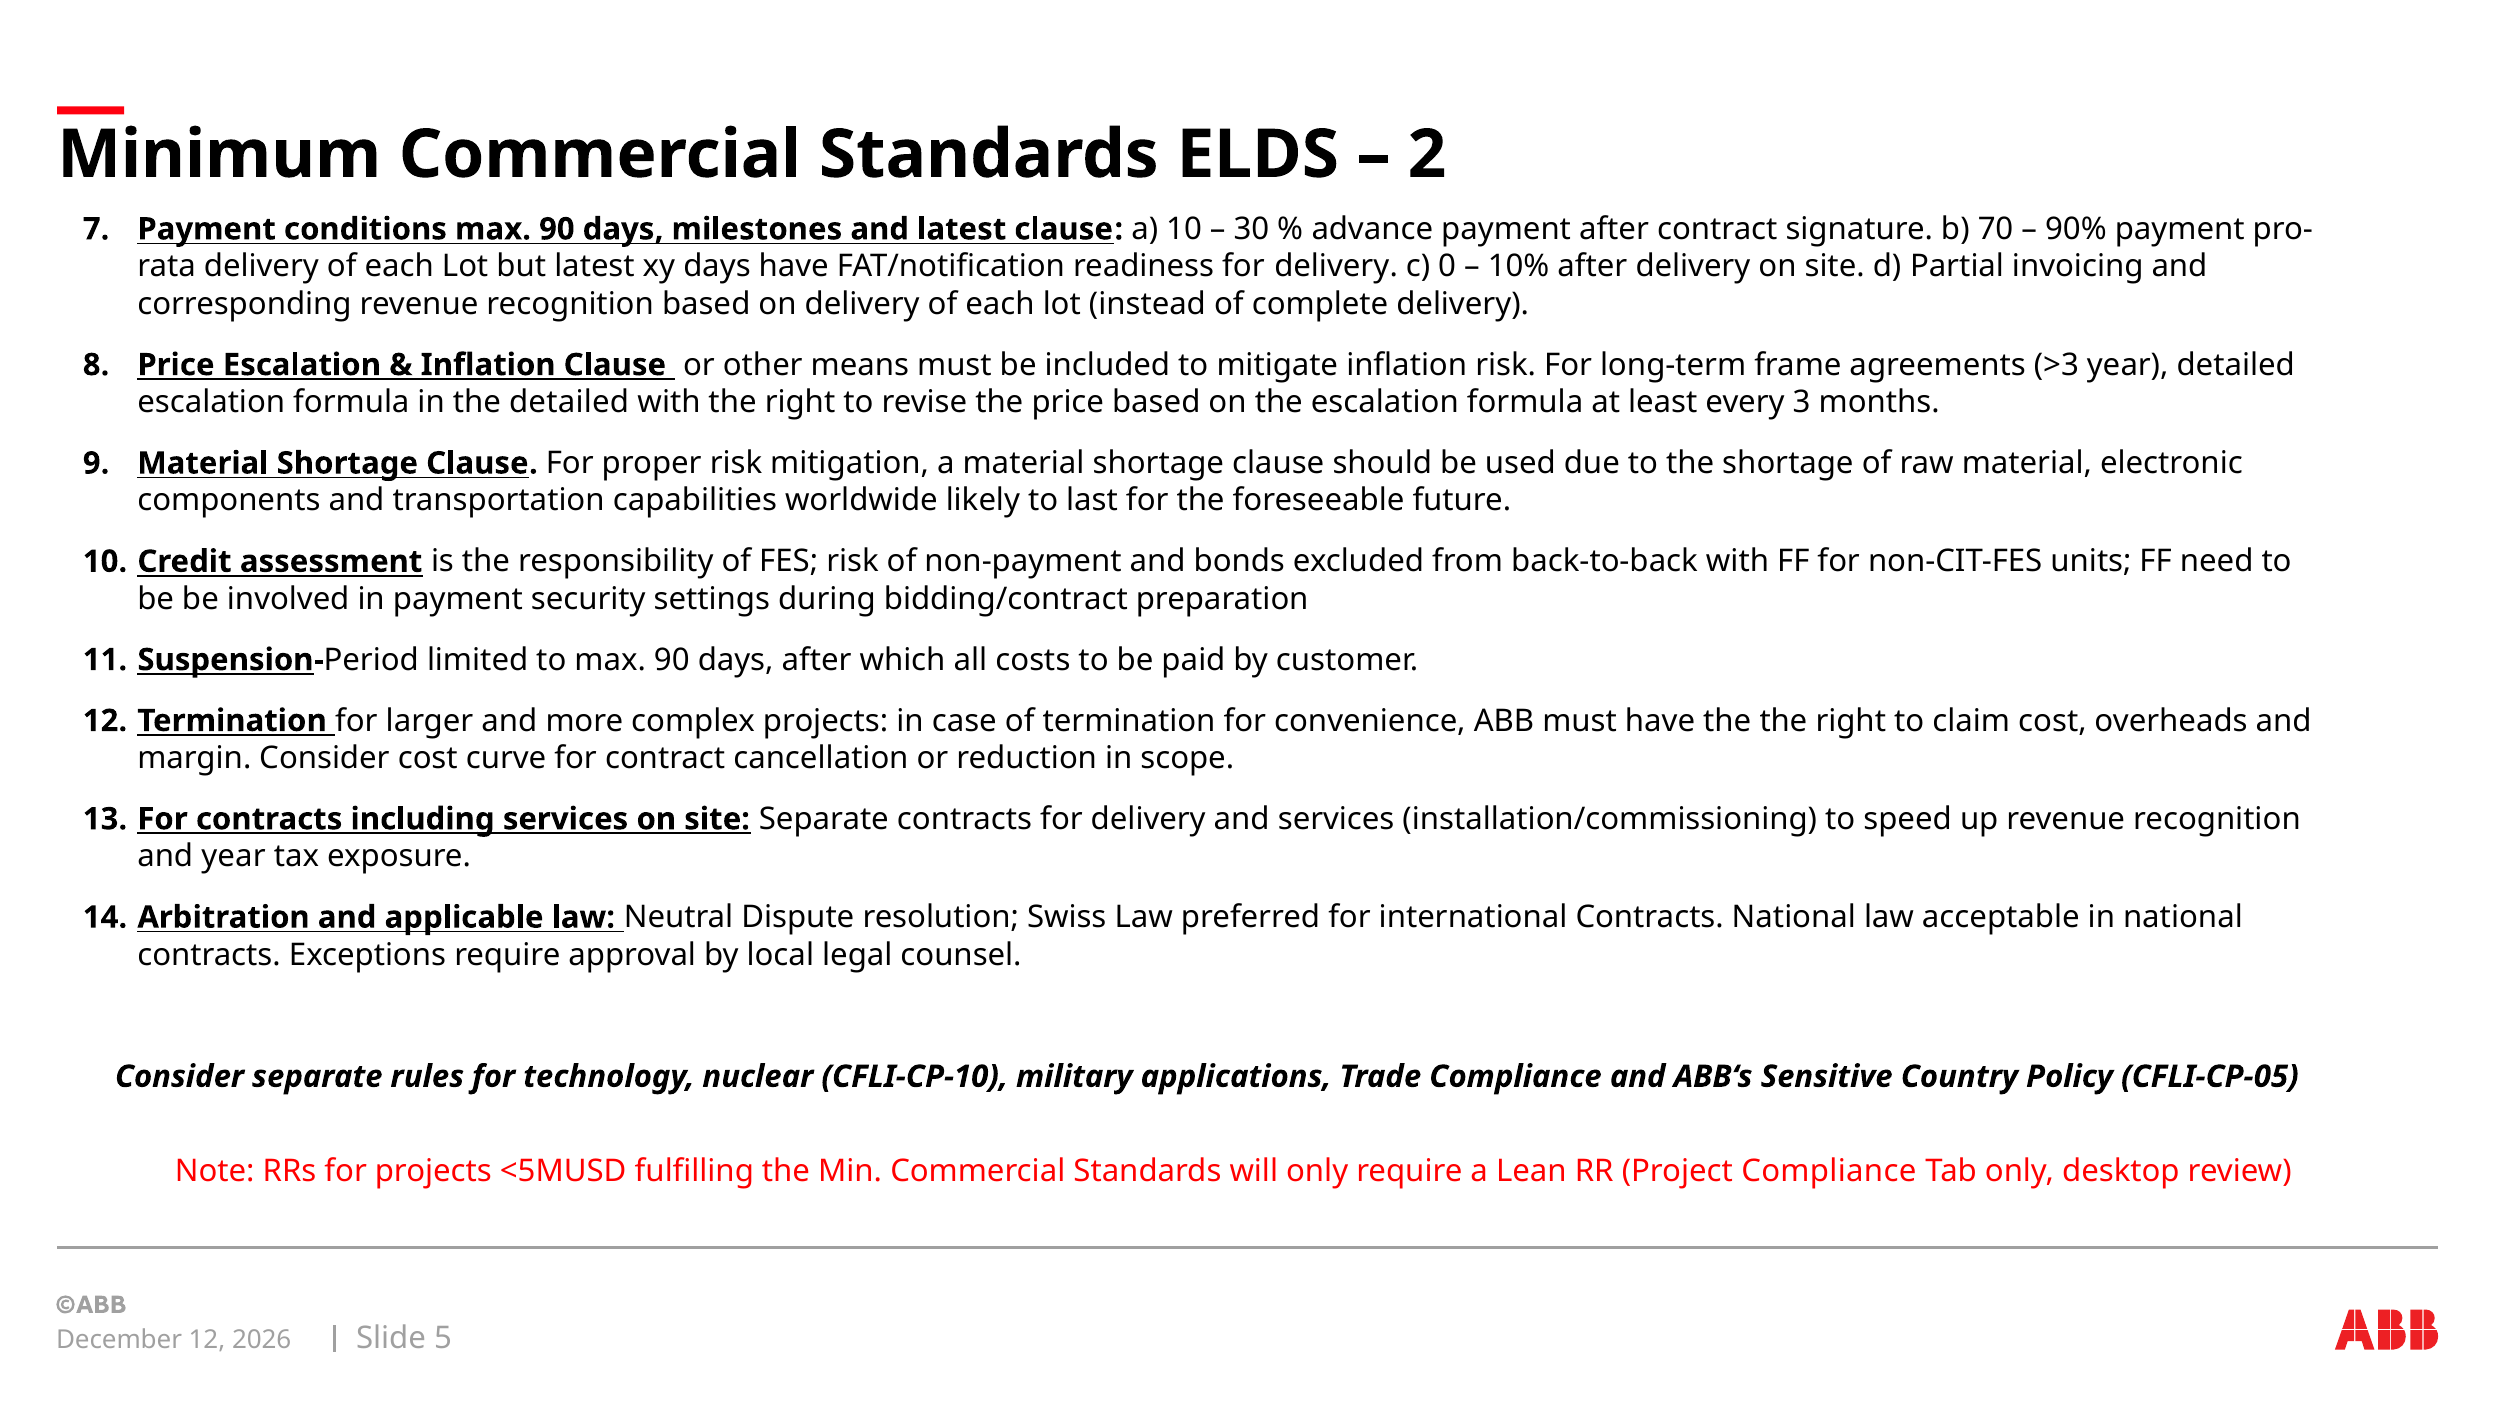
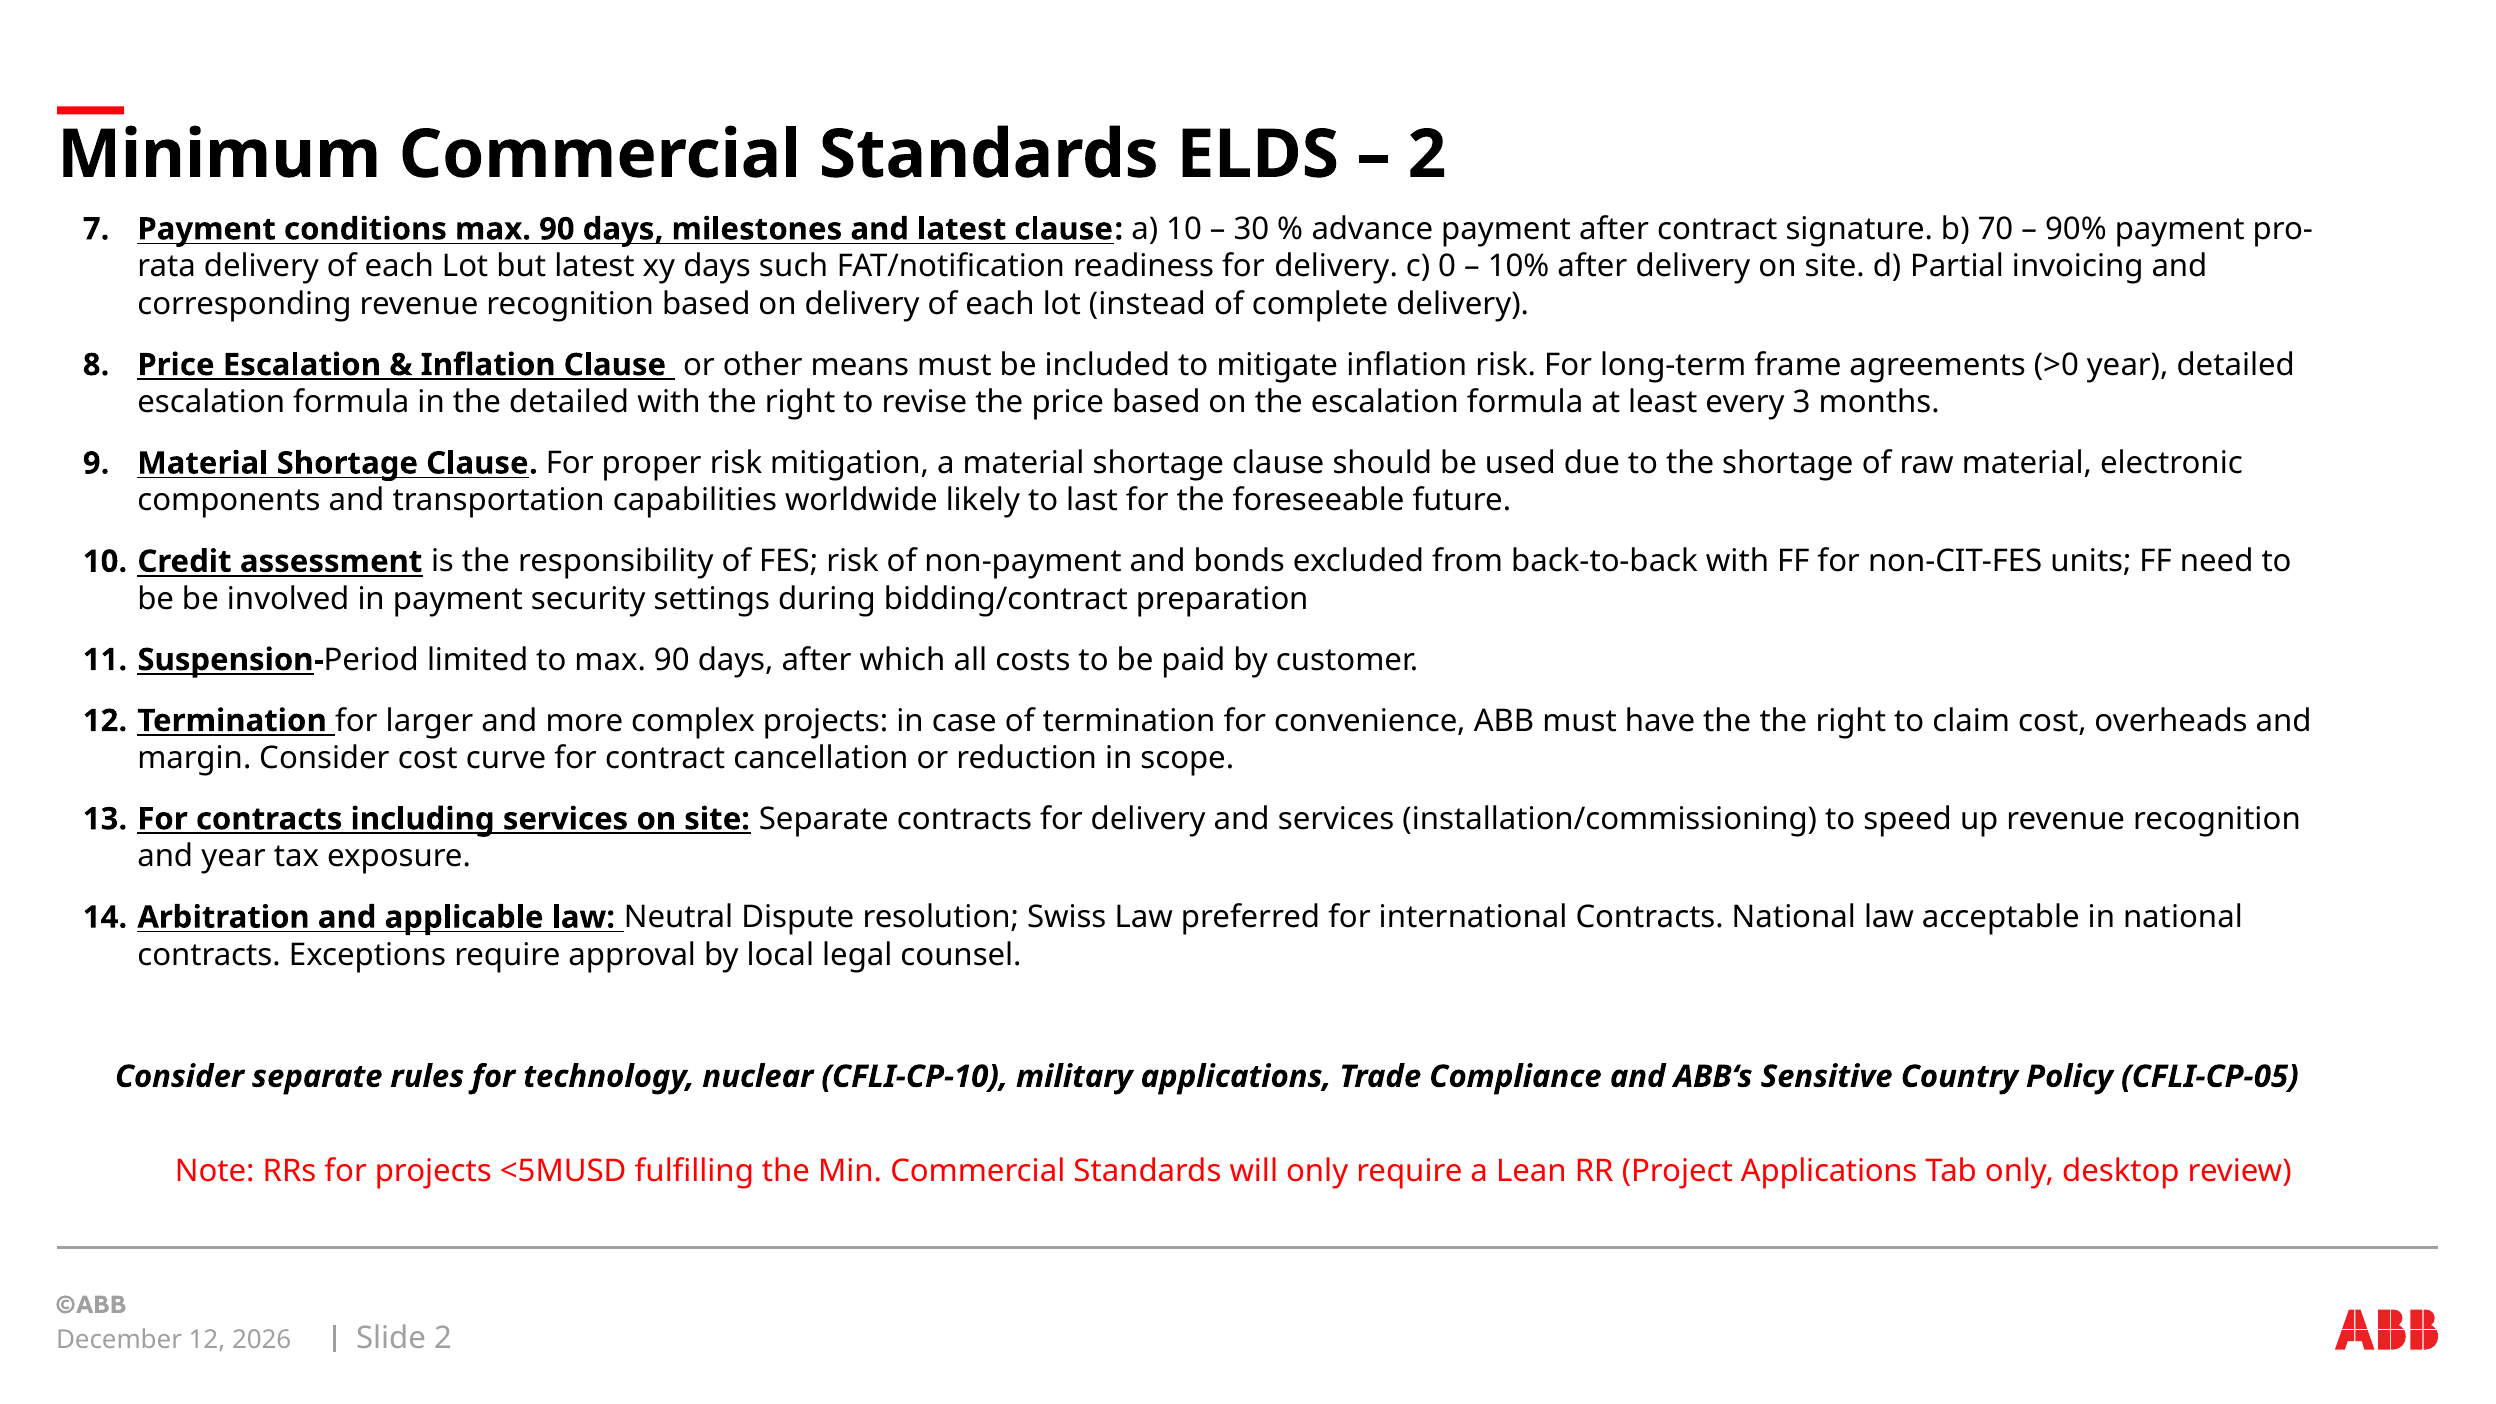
days have: have -> such
>3: >3 -> >0
Project Compliance: Compliance -> Applications
Slide 5: 5 -> 2
